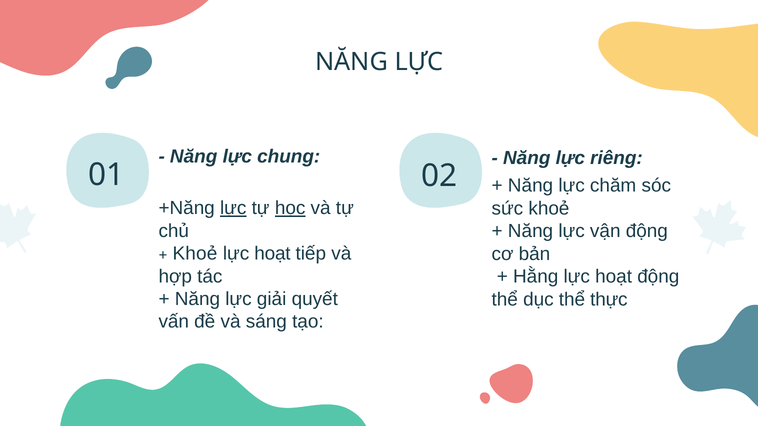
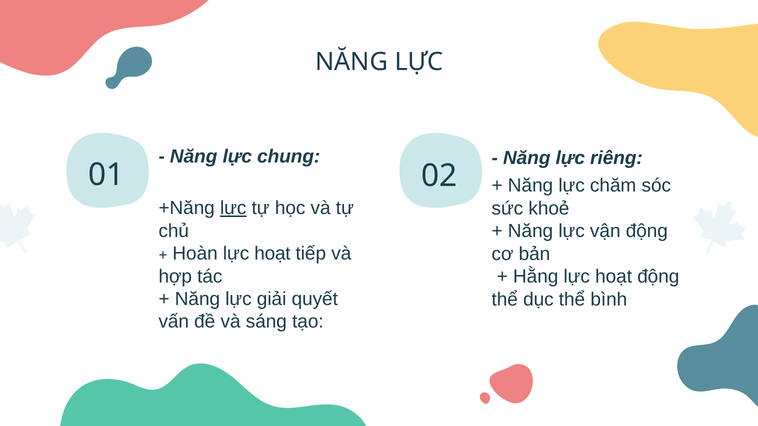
học underline: present -> none
Khoẻ at (195, 254): Khoẻ -> Hoàn
thực: thực -> bình
